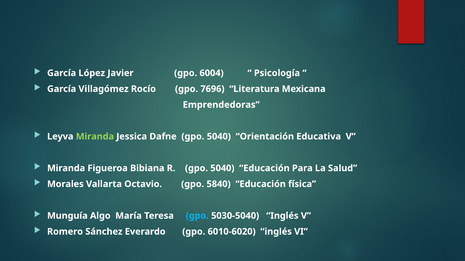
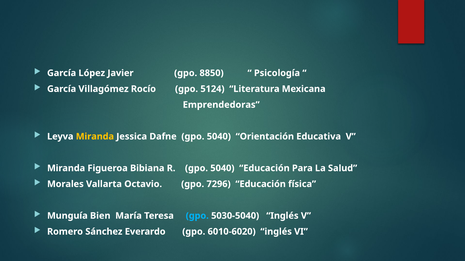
6004: 6004 -> 8850
7696: 7696 -> 5124
Miranda at (95, 137) colour: light green -> yellow
5840: 5840 -> 7296
Algo: Algo -> Bien
